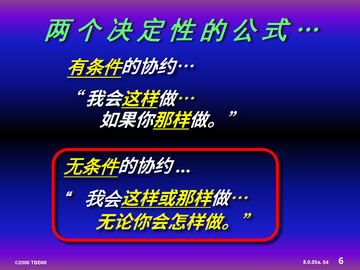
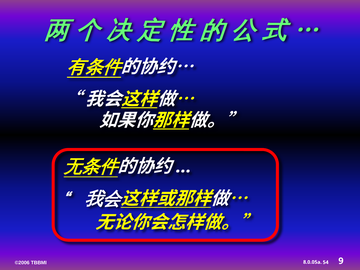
6: 6 -> 9
